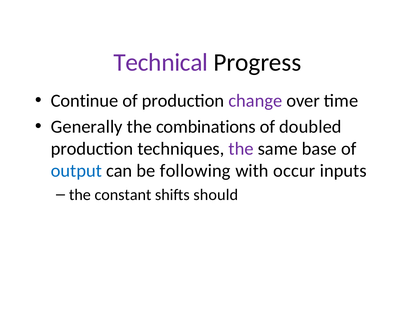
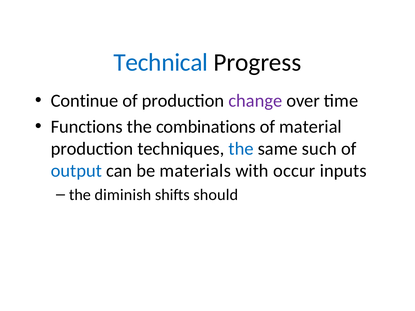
Technical colour: purple -> blue
Generally: Generally -> Functions
doubled: doubled -> material
the at (241, 149) colour: purple -> blue
base: base -> such
following: following -> materials
constant: constant -> diminish
